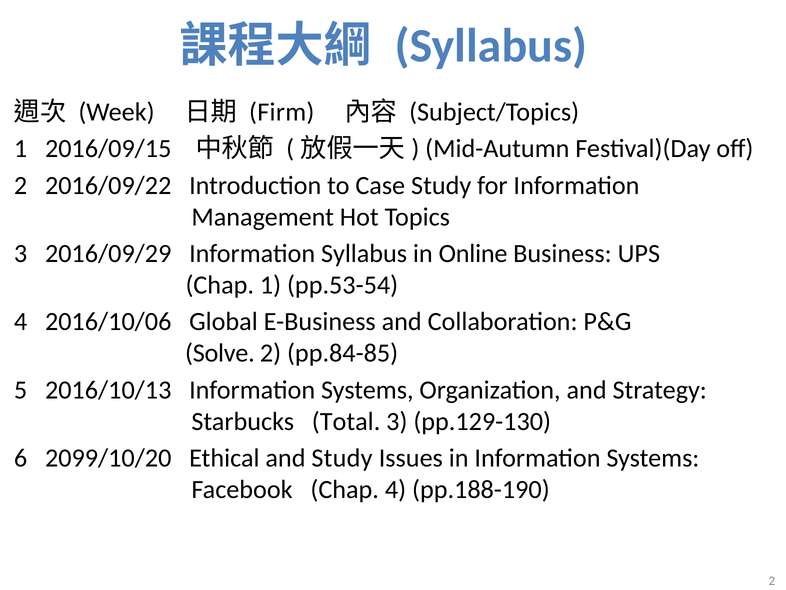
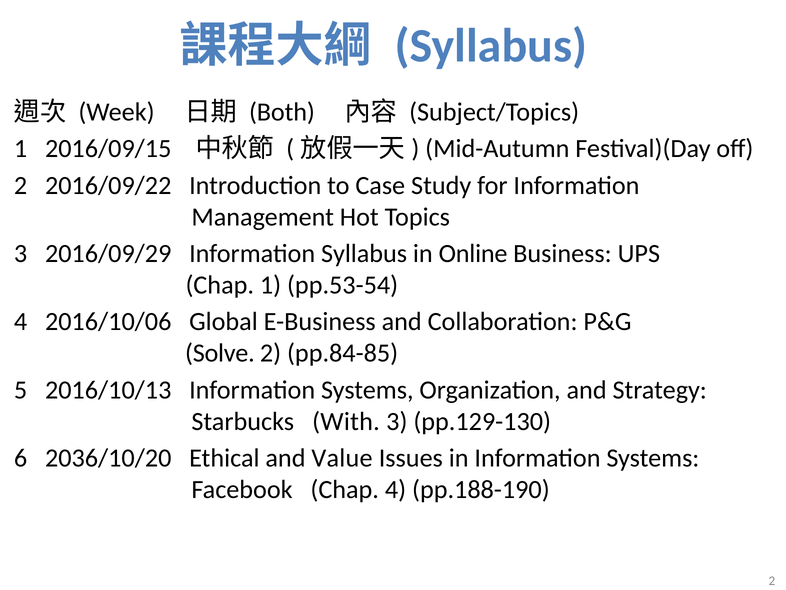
Firm: Firm -> Both
Total: Total -> With
2099/10/20: 2099/10/20 -> 2036/10/20
and Study: Study -> Value
